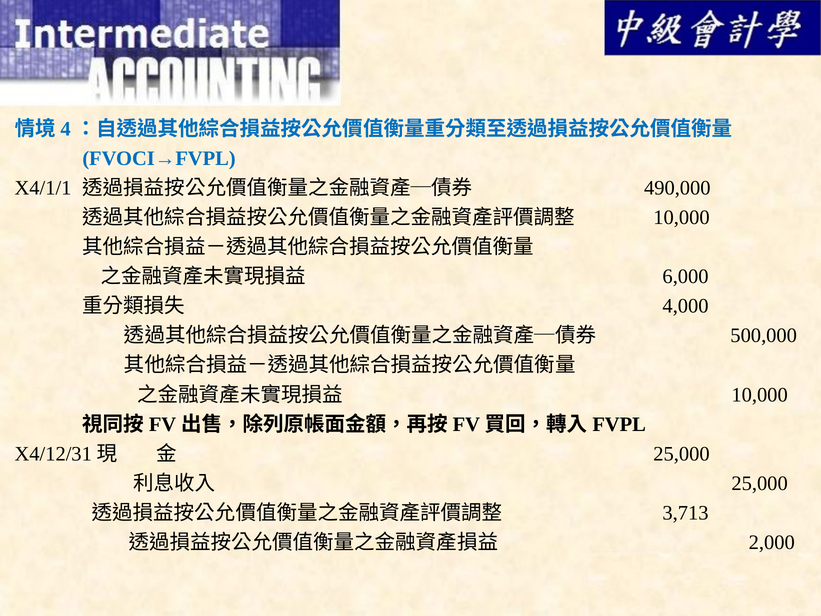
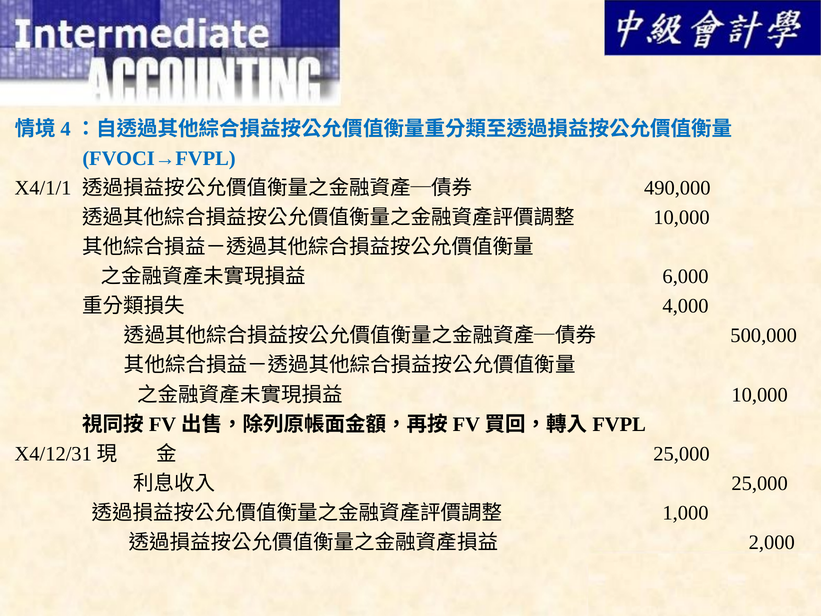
3,713: 3,713 -> 1,000
